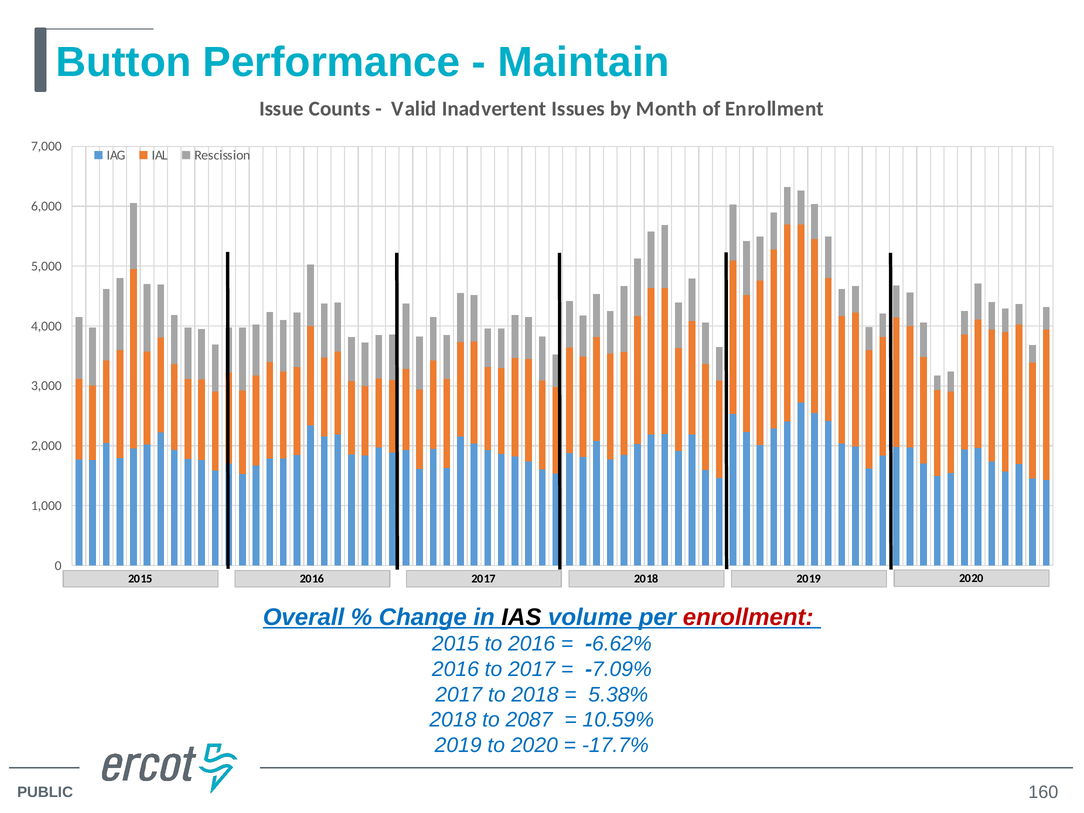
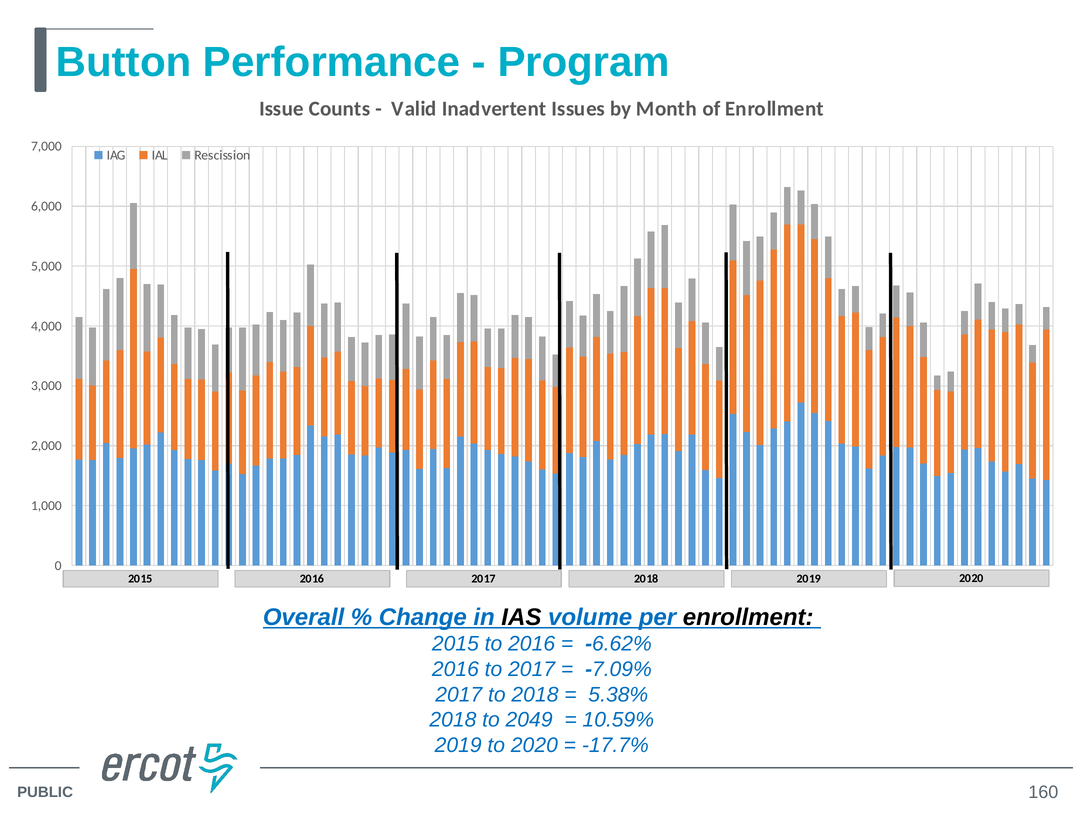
Maintain: Maintain -> Program
enrollment at (748, 617) colour: red -> black
2087: 2087 -> 2049
